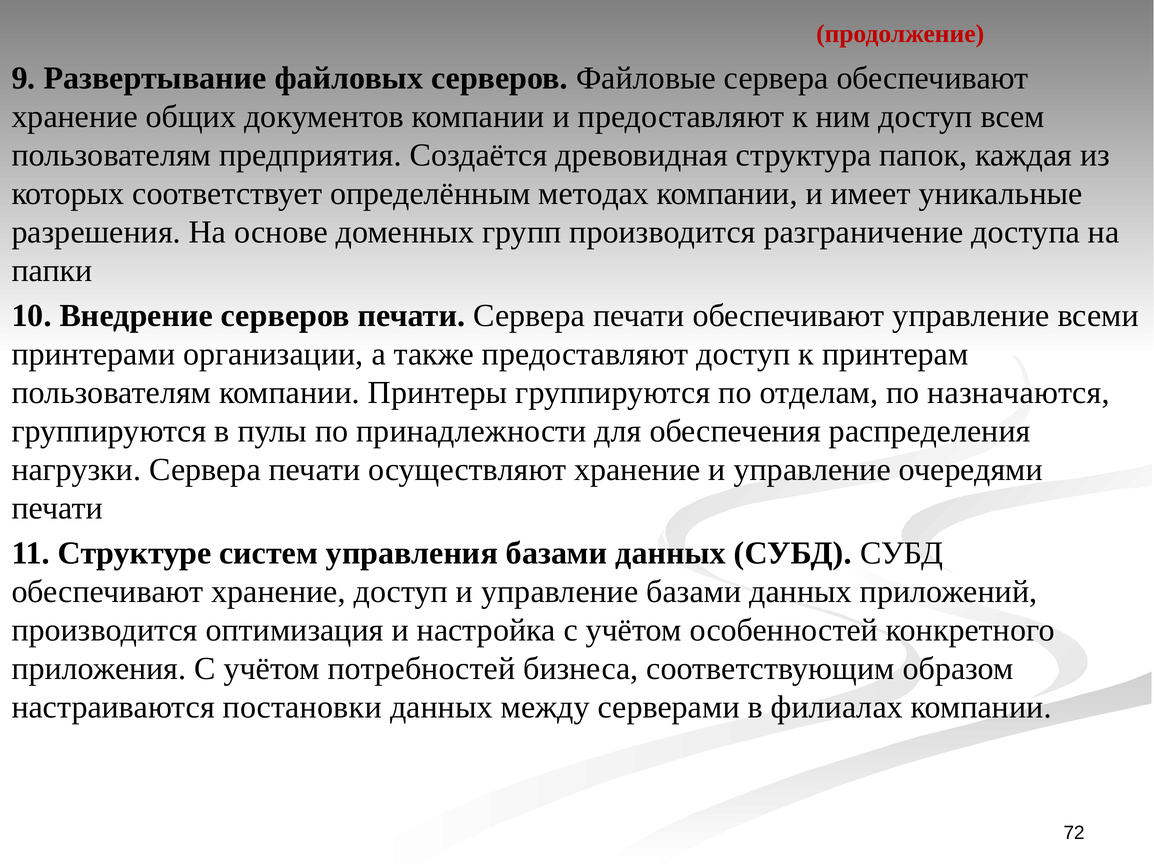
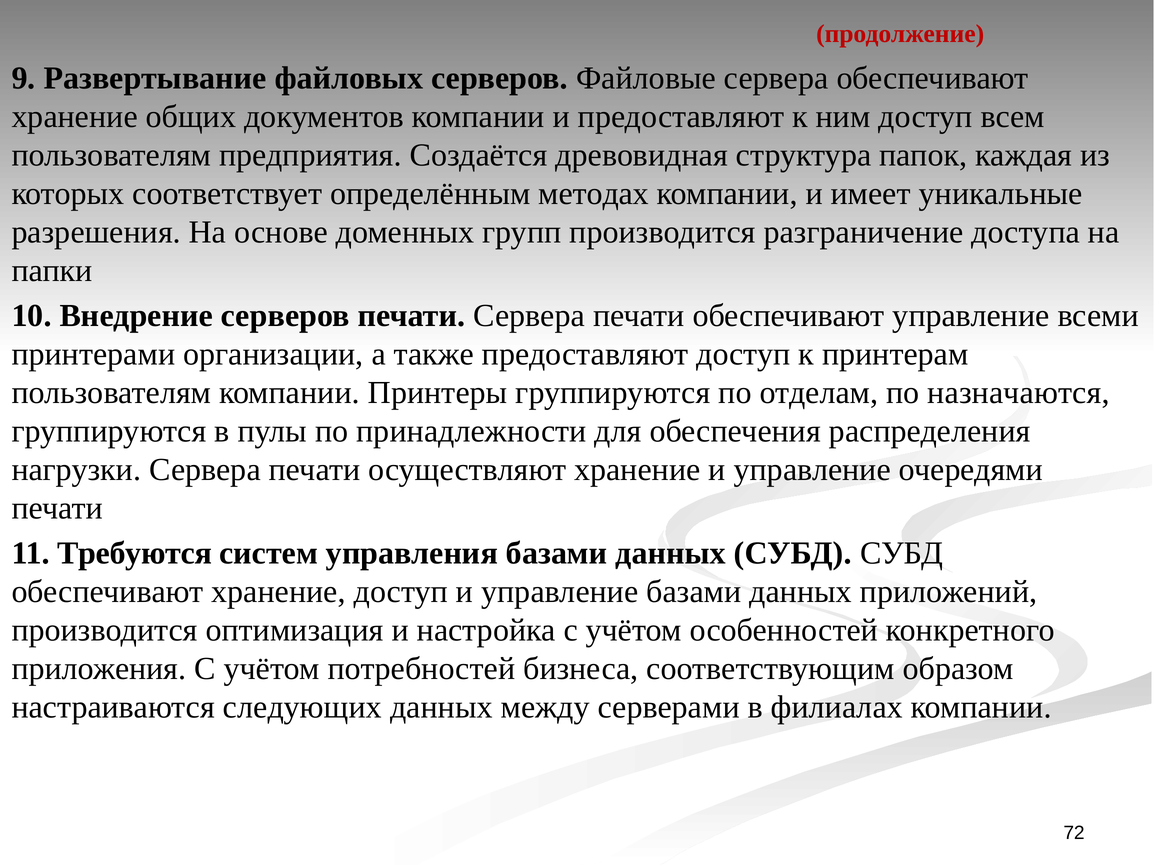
Структуре: Структуре -> Требуются
постановки: постановки -> следующих
